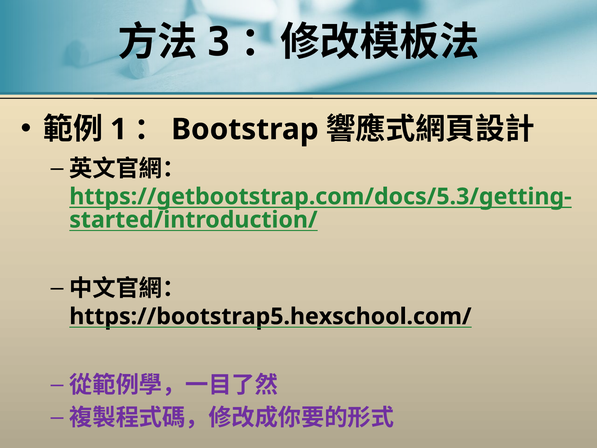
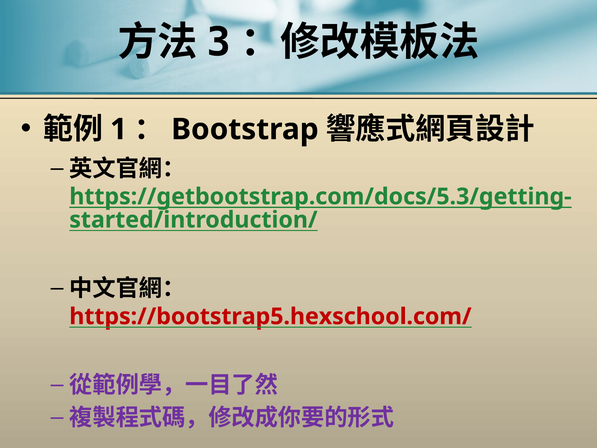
https://bootstrap5.hexschool.com/ colour: black -> red
